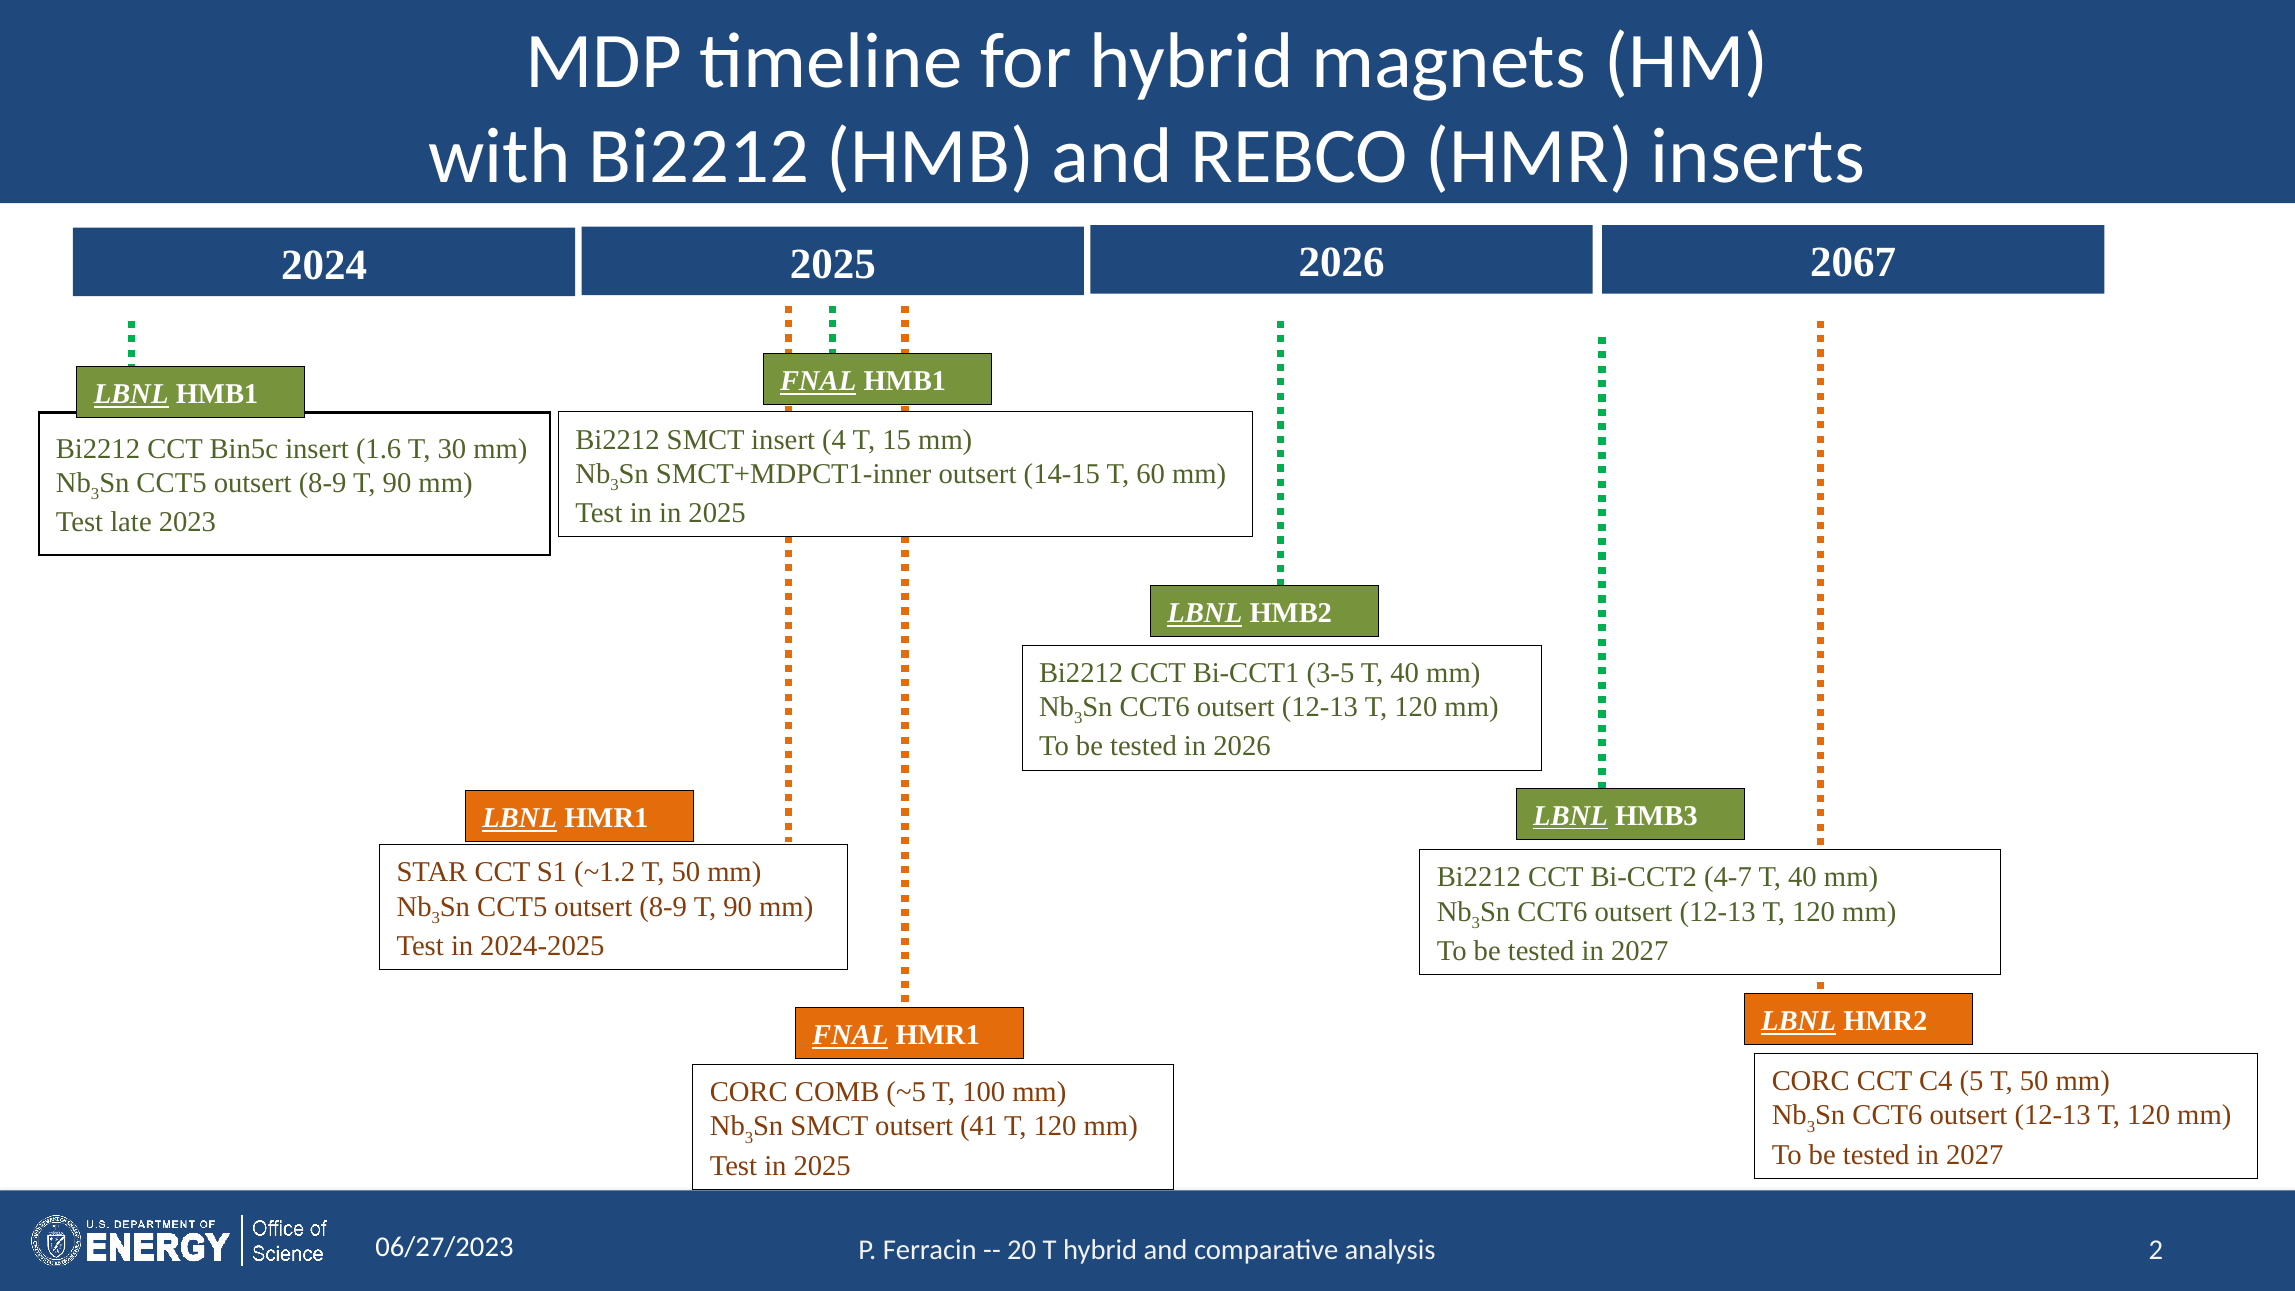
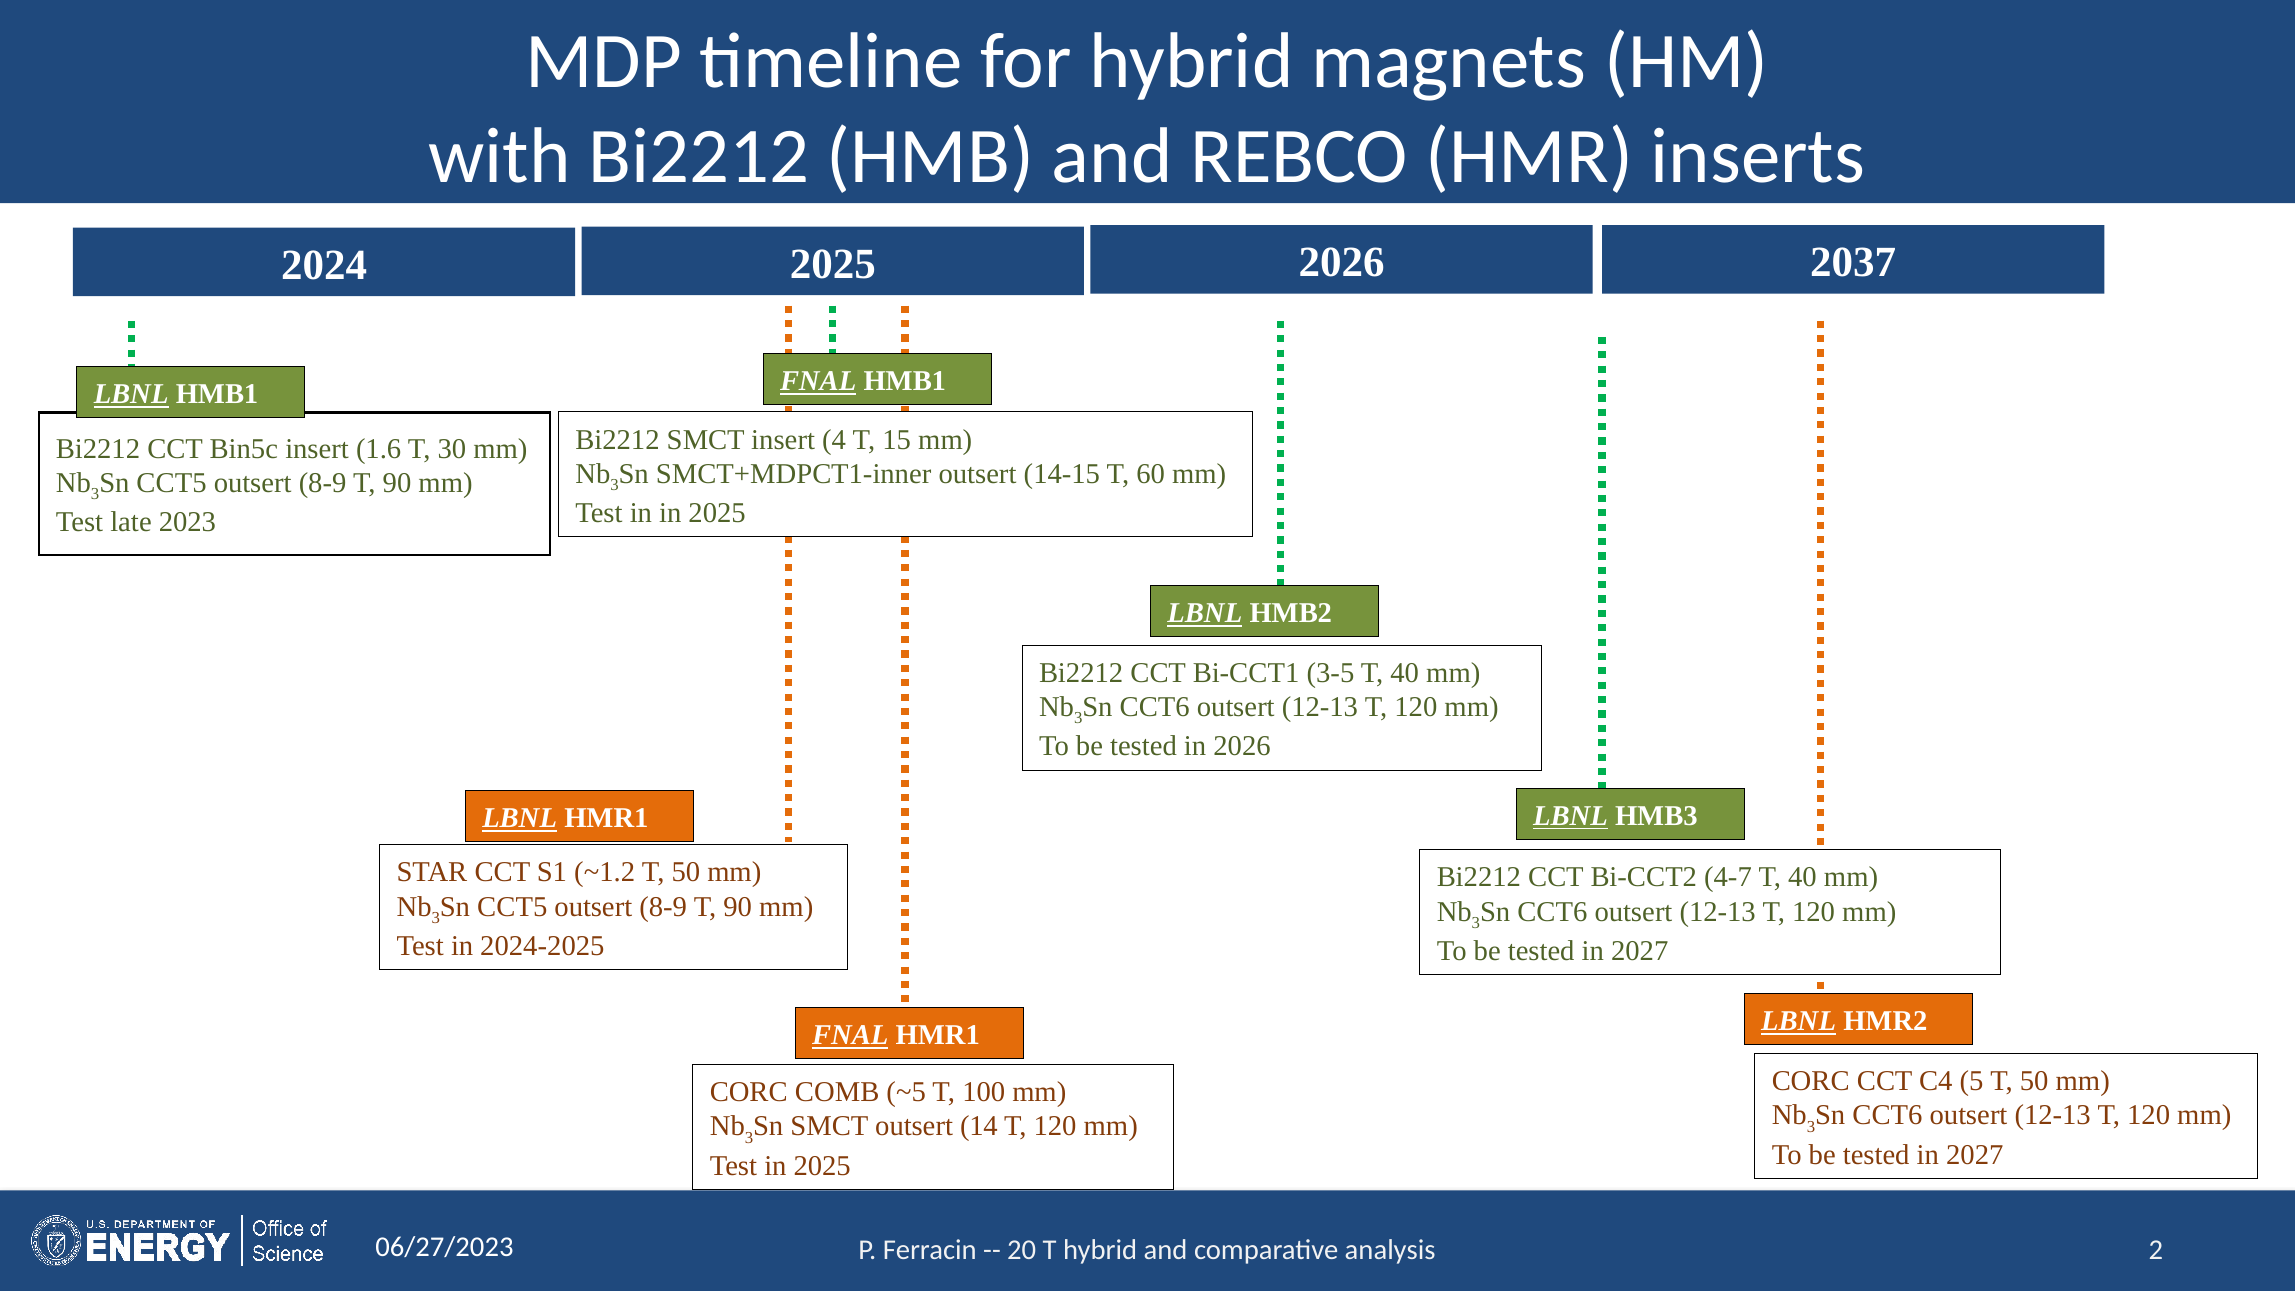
2067: 2067 -> 2037
41: 41 -> 14
